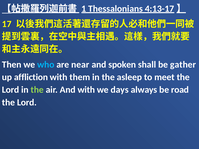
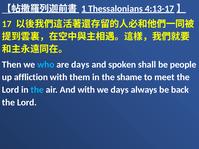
are near: near -> days
gather: gather -> people
asleep: asleep -> shame
the at (37, 90) colour: light green -> light blue
road: road -> back
